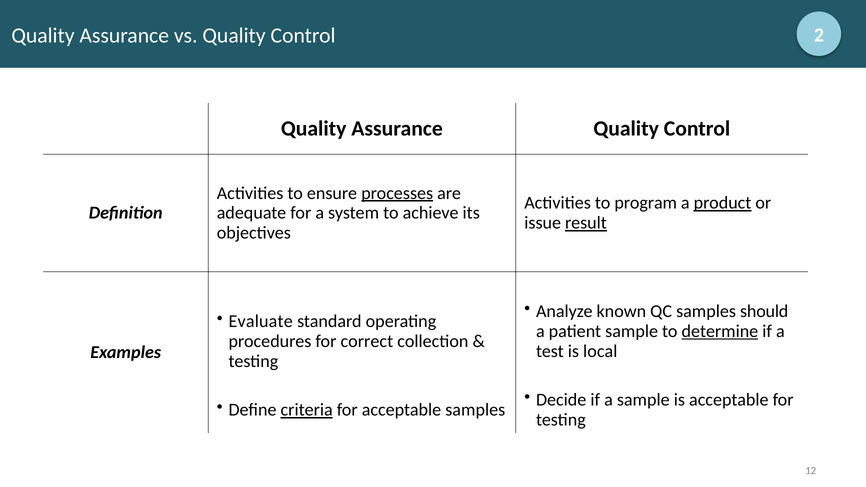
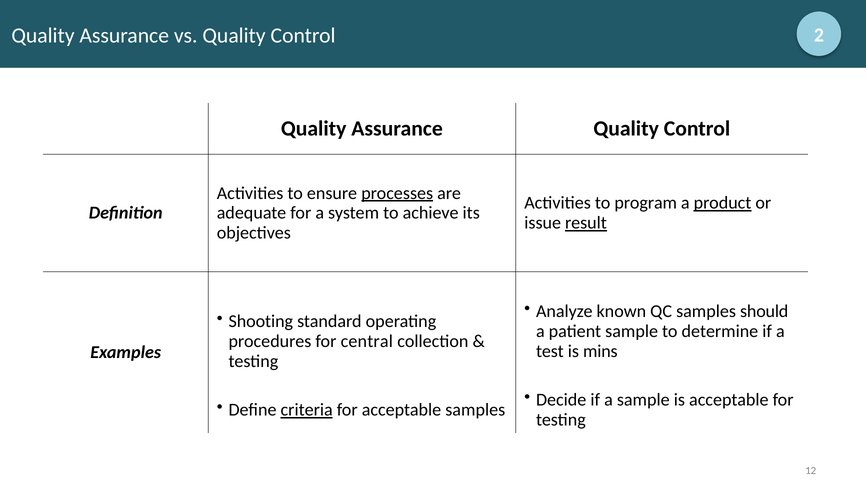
Evaluate: Evaluate -> Shooting
determine underline: present -> none
correct: correct -> central
local: local -> mins
